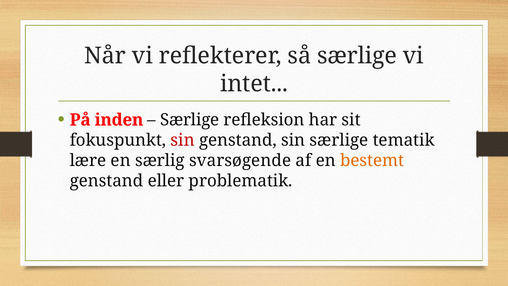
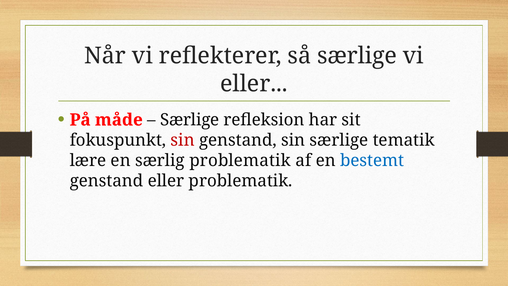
intet at (254, 84): intet -> eller
inden: inden -> måde
særlig svarsøgende: svarsøgende -> problematik
bestemt colour: orange -> blue
